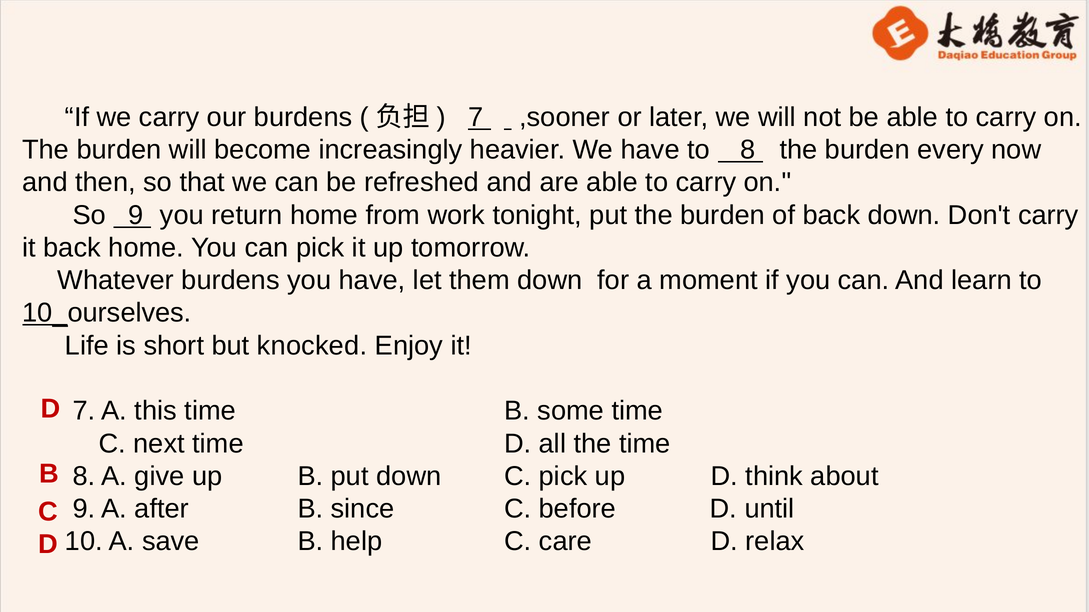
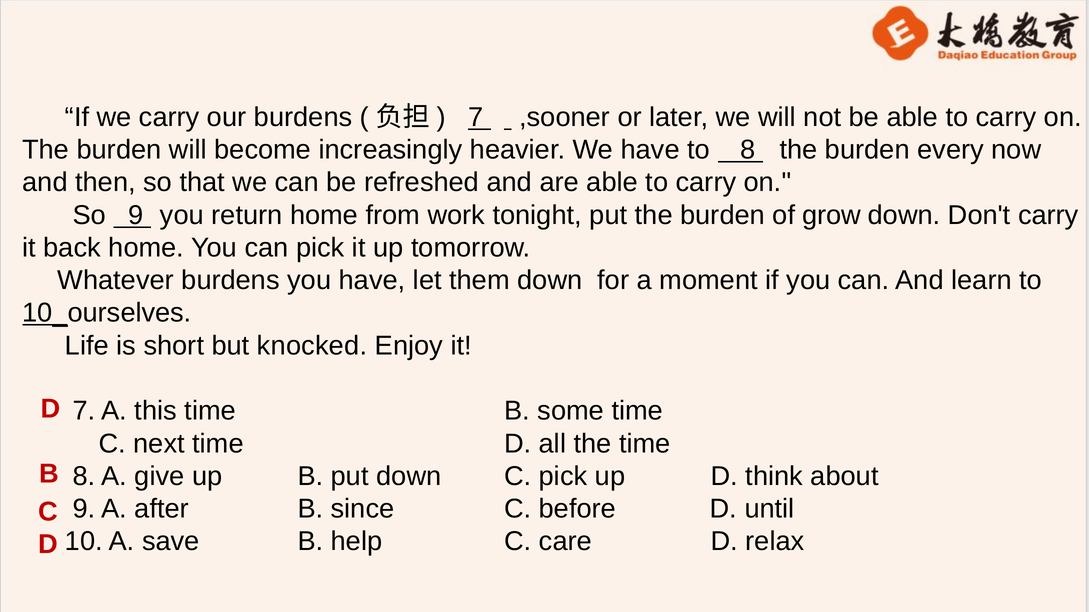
of back: back -> grow
